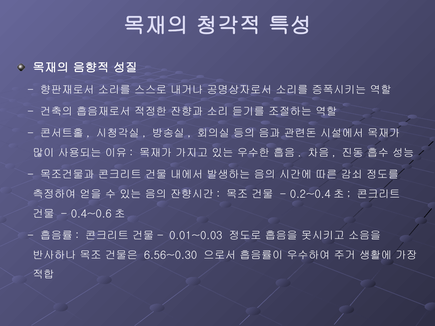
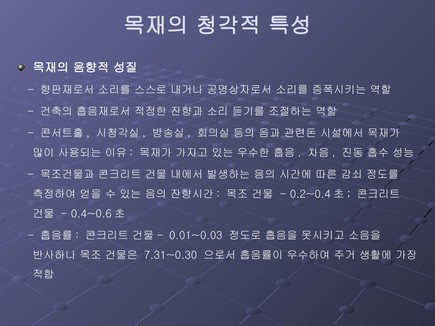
6.56~0.30: 6.56~0.30 -> 7.31~0.30
